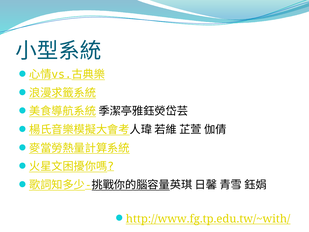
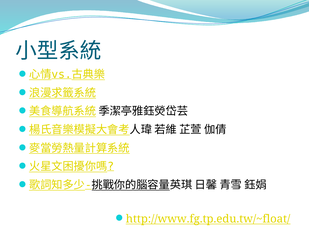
http://www.fg.tp.edu.tw/~with/: http://www.fg.tp.edu.tw/~with/ -> http://www.fg.tp.edu.tw/~float/
